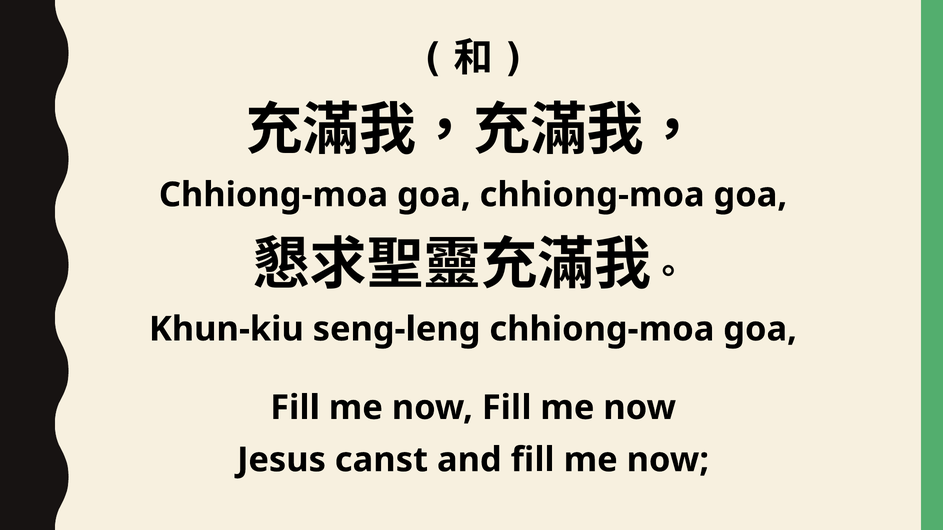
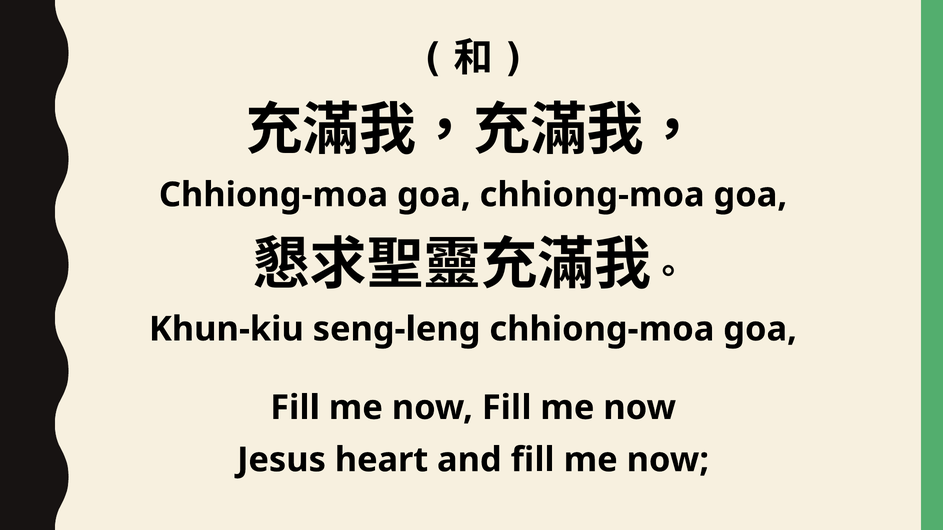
canst: canst -> heart
